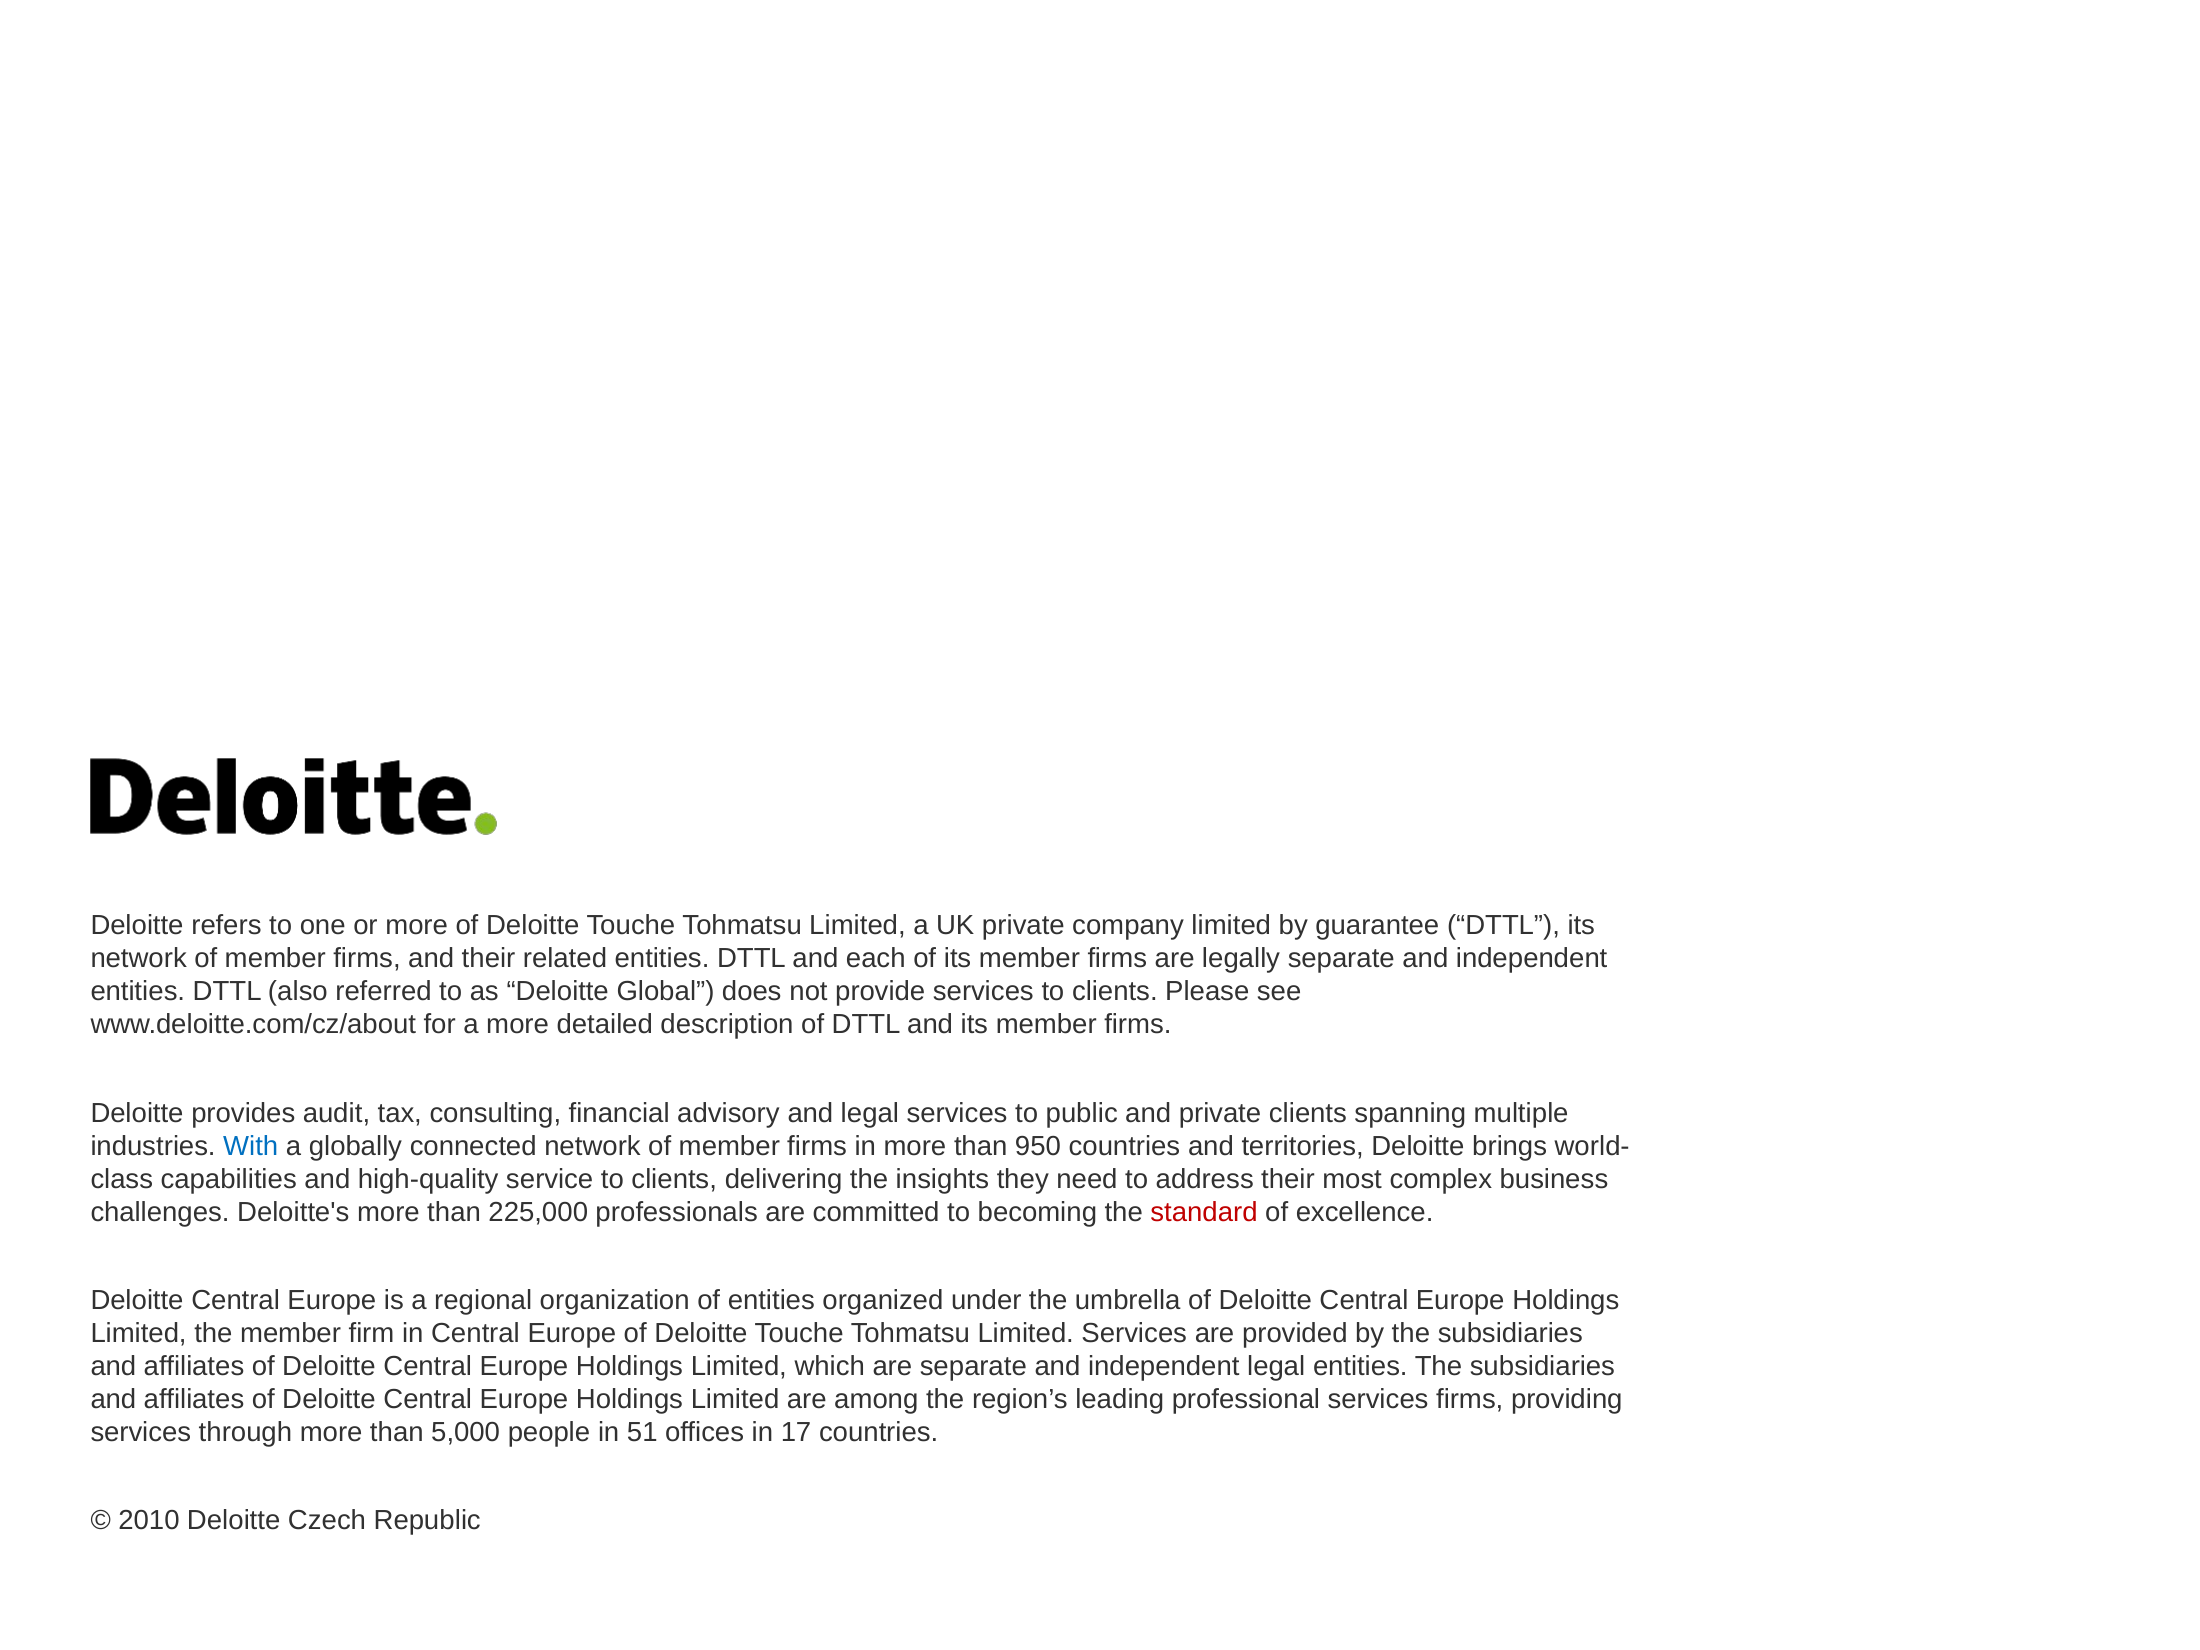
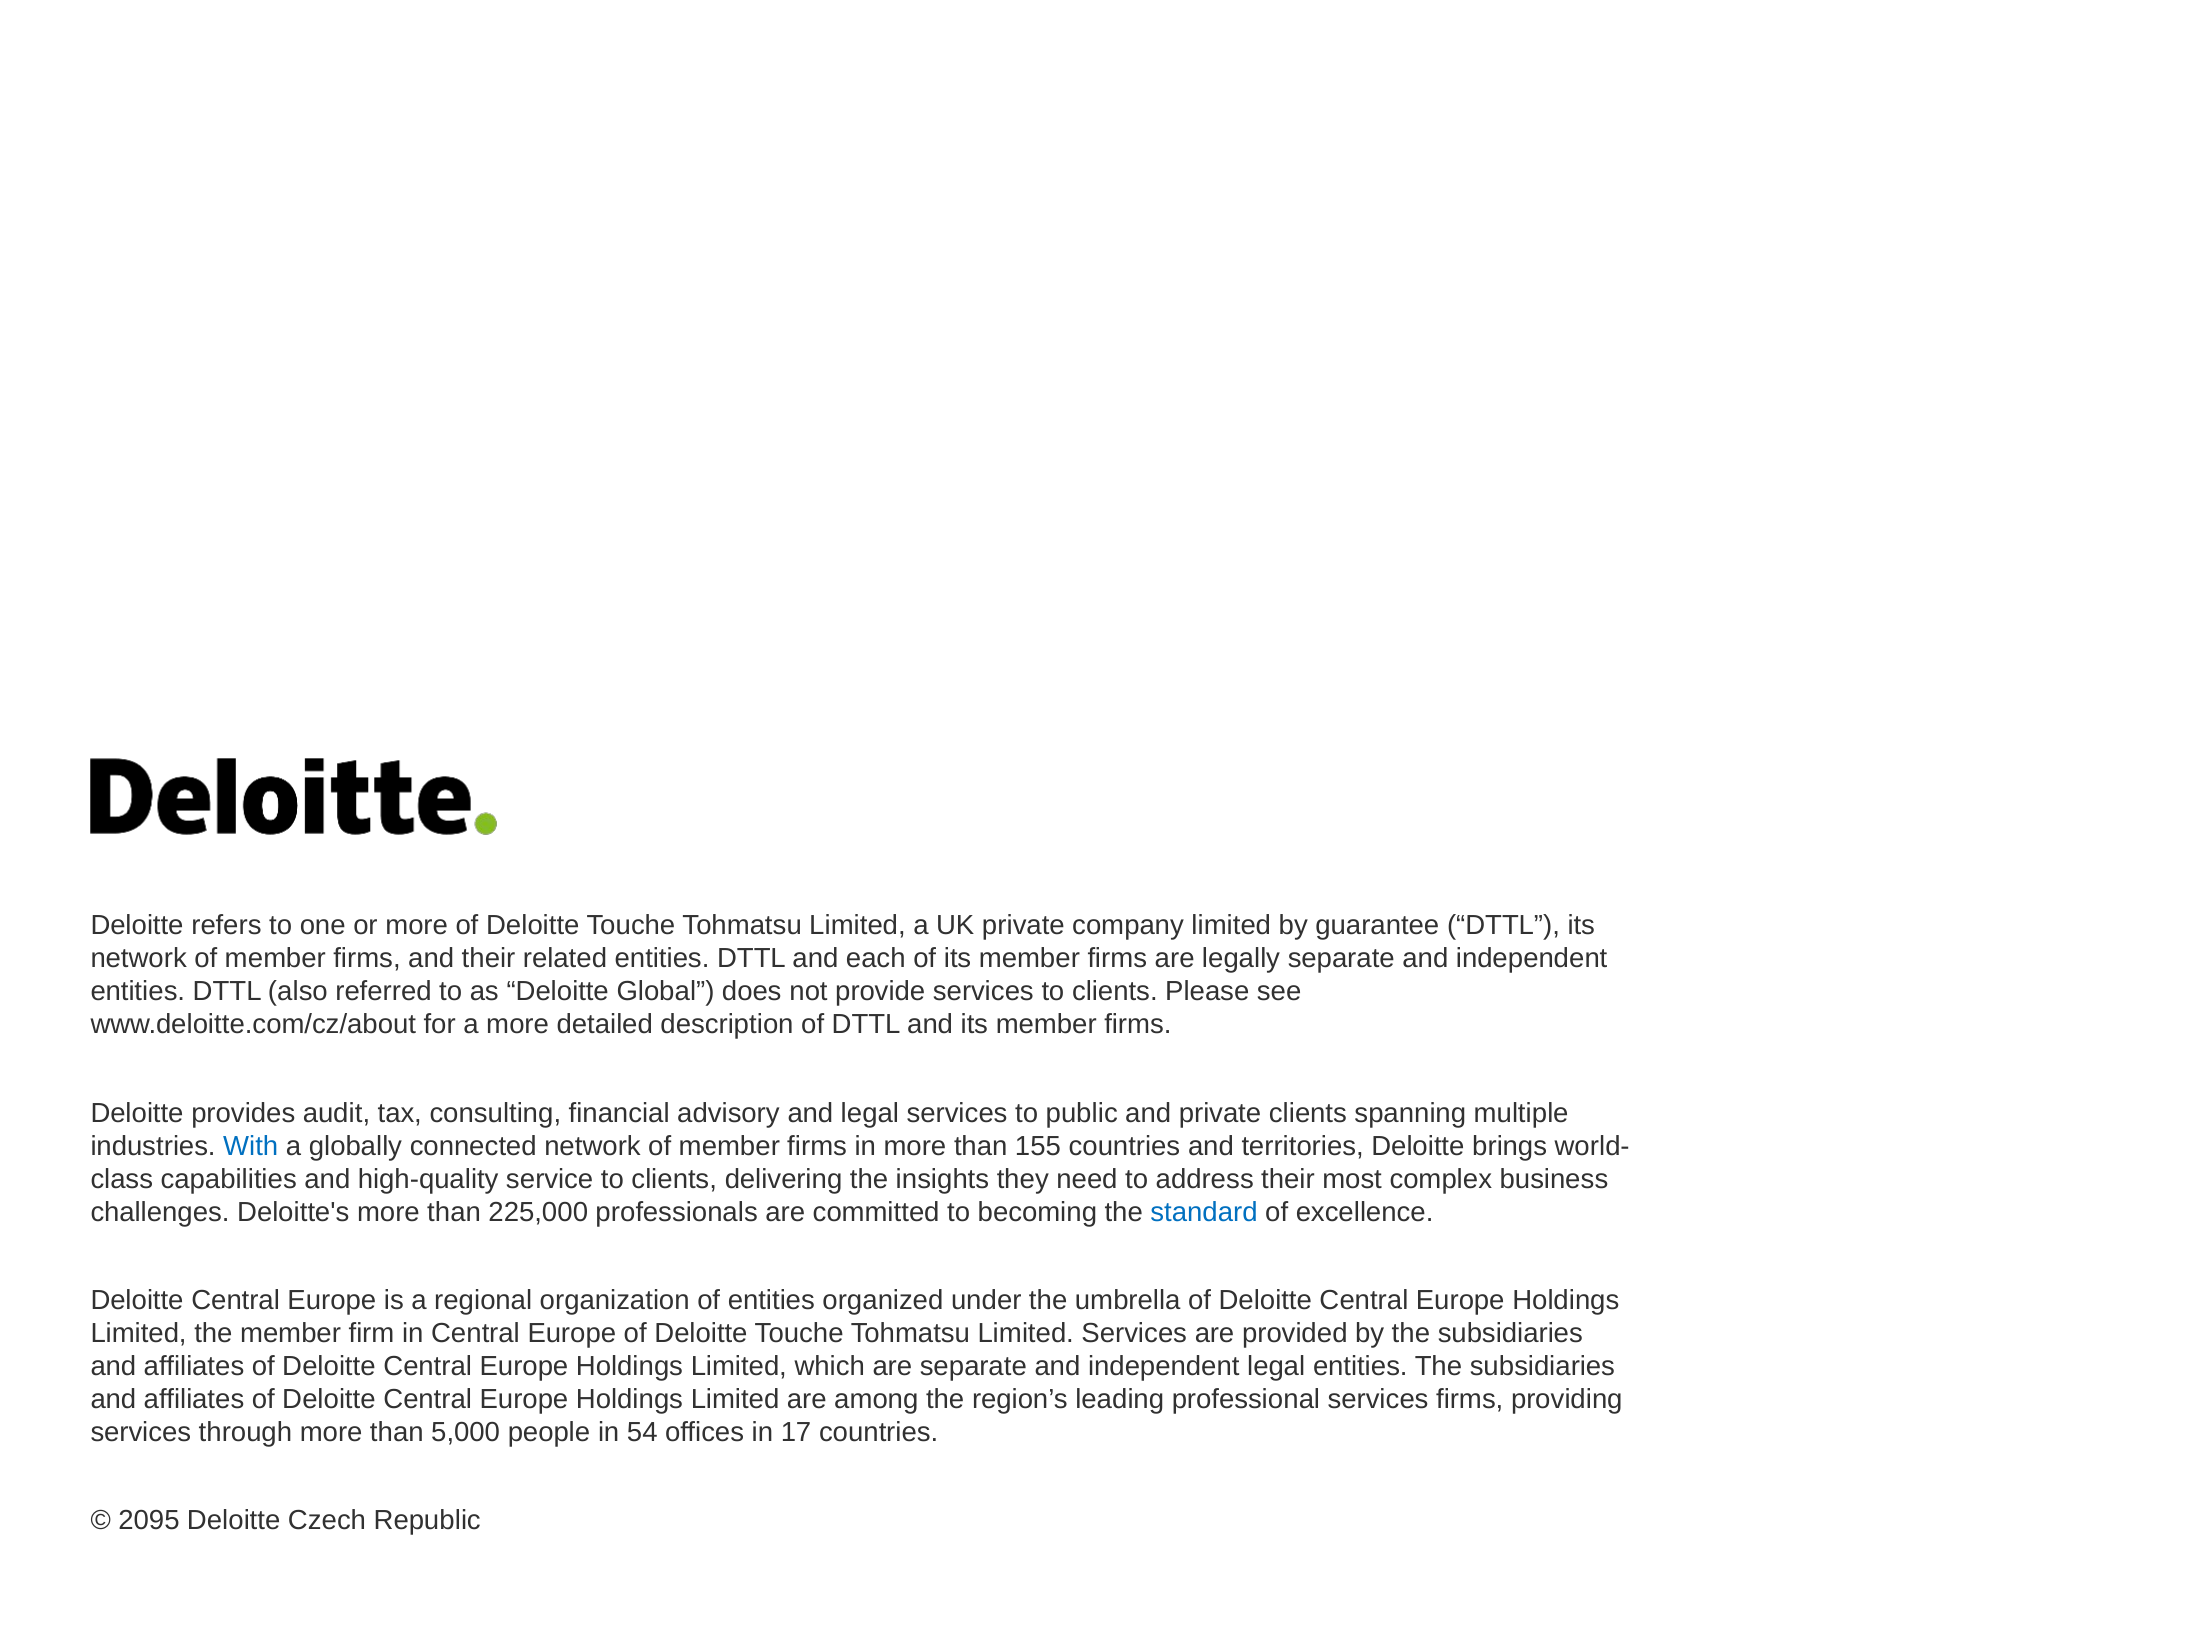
950: 950 -> 155
standard colour: red -> blue
51: 51 -> 54
2010: 2010 -> 2095
